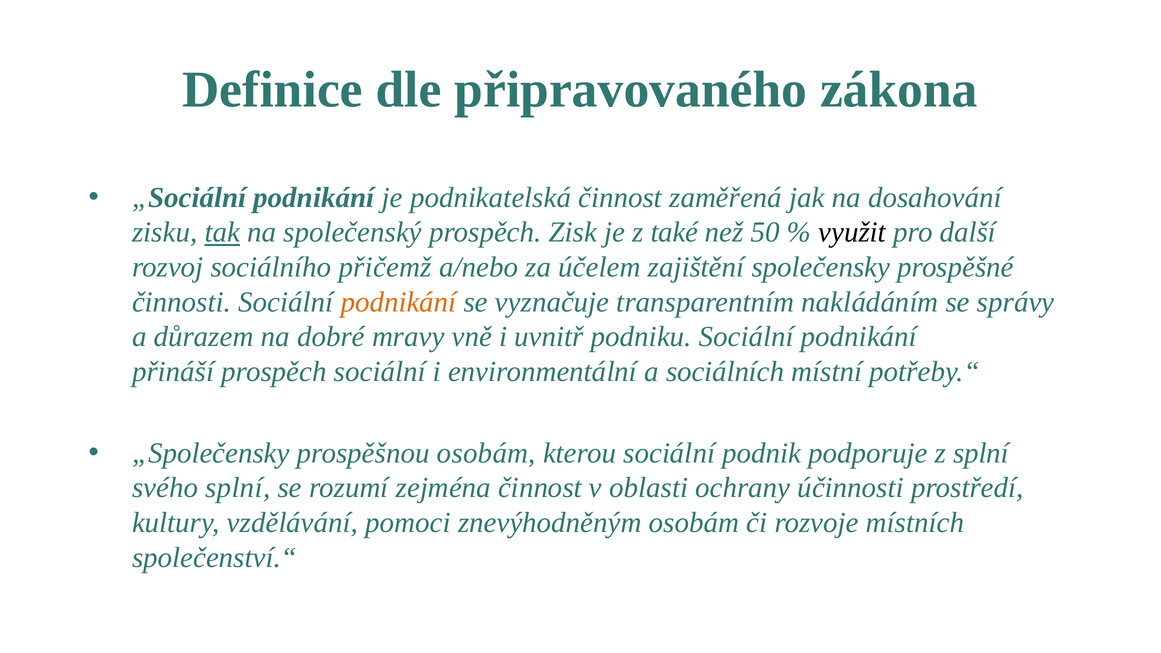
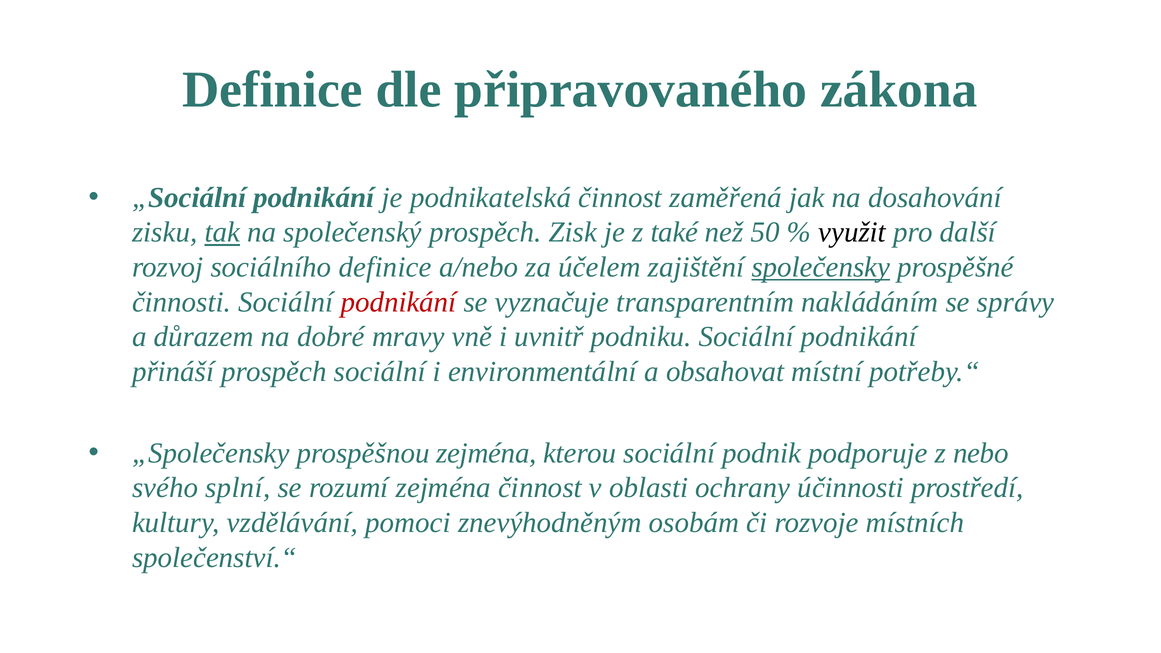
sociálního přičemž: přičemž -> definice
společensky underline: none -> present
podnikání at (398, 302) colour: orange -> red
sociálních: sociálních -> obsahovat
prospěšnou osobám: osobám -> zejména
z splní: splní -> nebo
